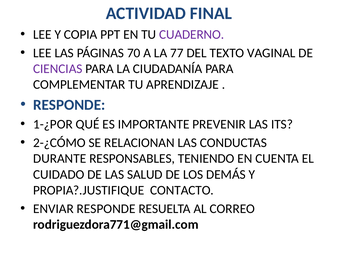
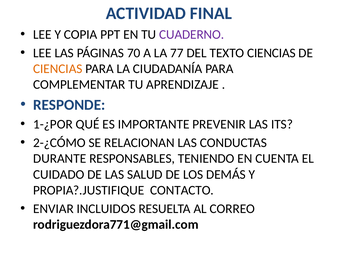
TEXTO VAGINAL: VAGINAL -> CIENCIAS
CIENCIAS at (58, 69) colour: purple -> orange
ENVIAR RESPONDE: RESPONDE -> INCLUIDOS
